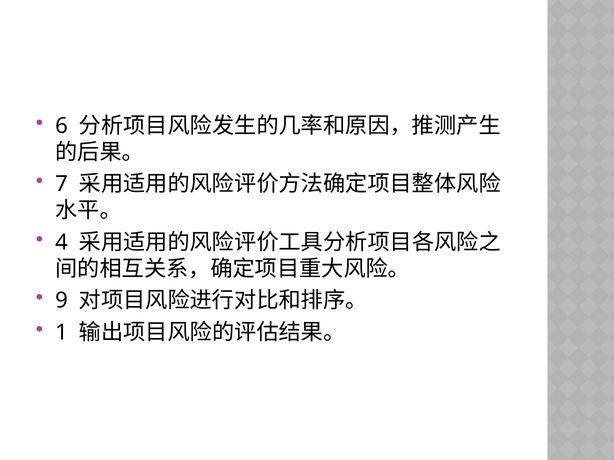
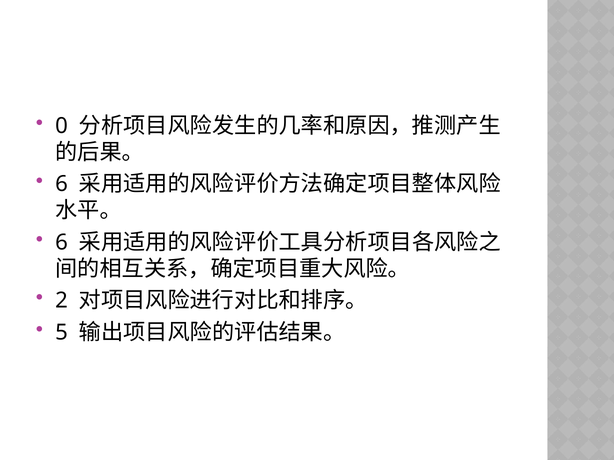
6: 6 -> 0
7 at (62, 184): 7 -> 6
4 at (62, 243): 4 -> 6
9: 9 -> 2
1: 1 -> 5
